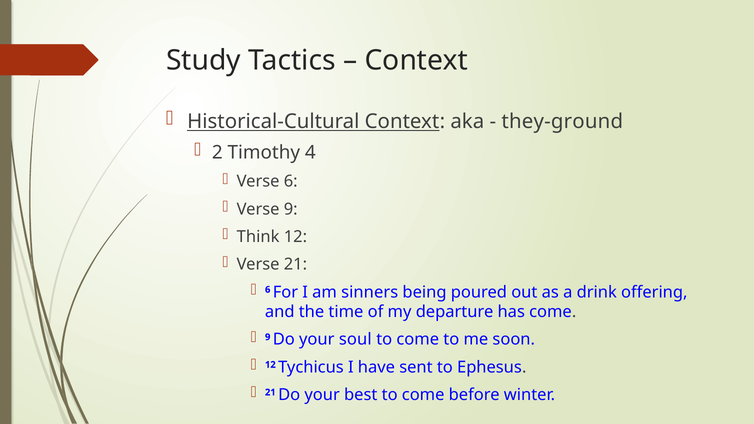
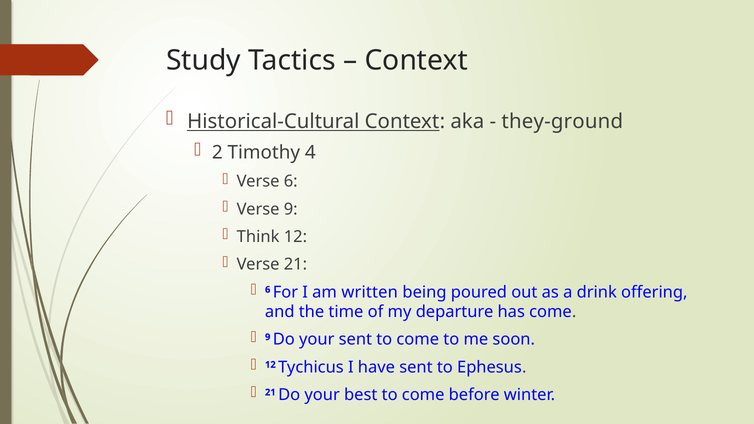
sinners: sinners -> written
your soul: soul -> sent
